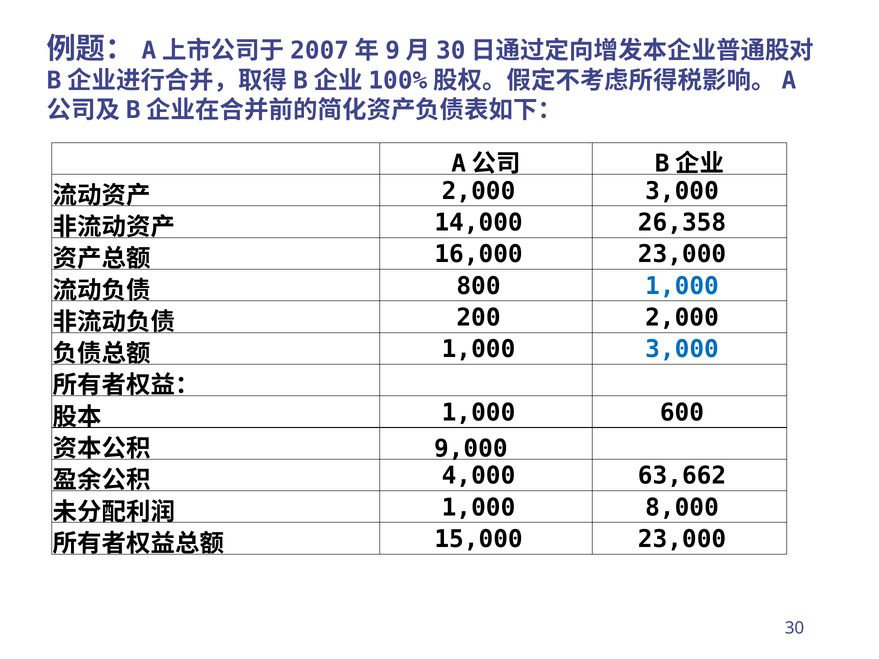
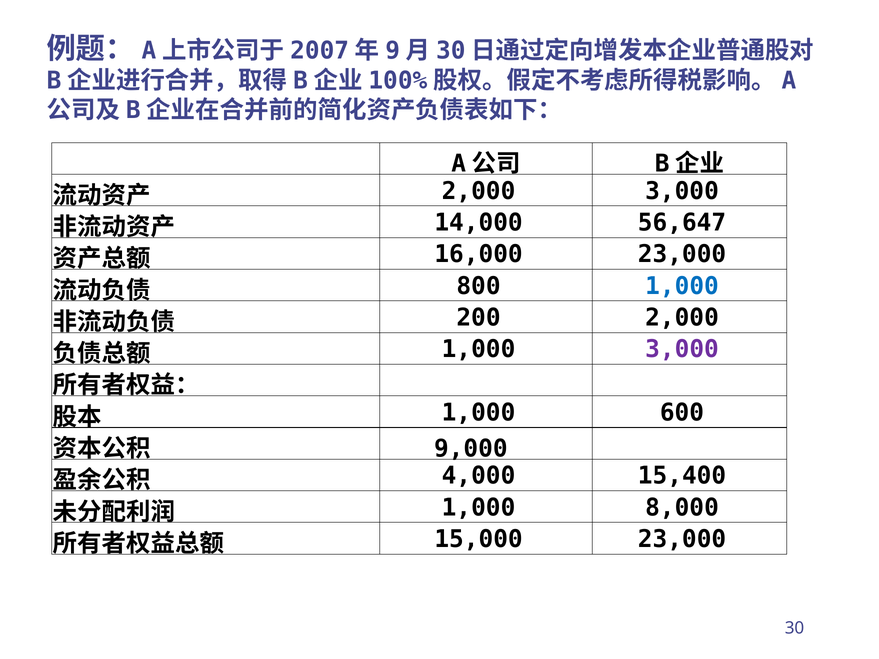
26,358: 26,358 -> 56,647
3,000 at (682, 349) colour: blue -> purple
63,662: 63,662 -> 15,400
